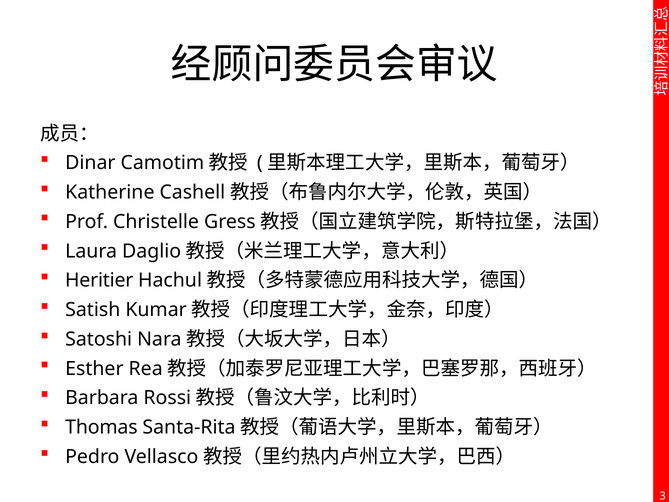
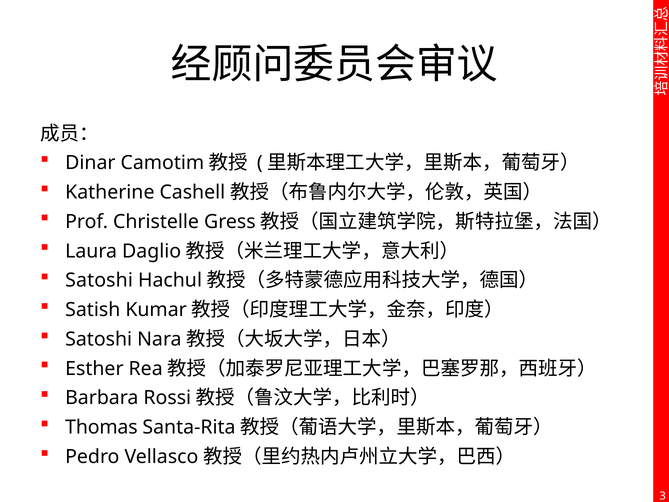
Heritier at (99, 280): Heritier -> Satoshi
